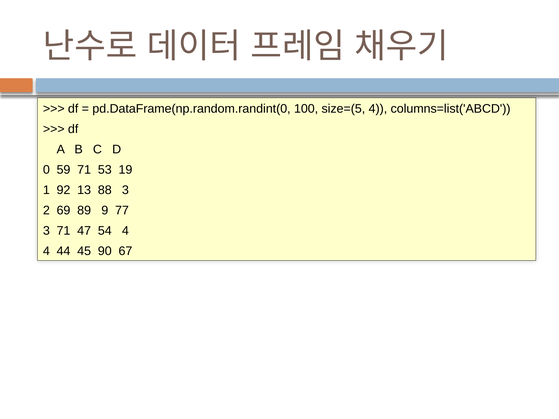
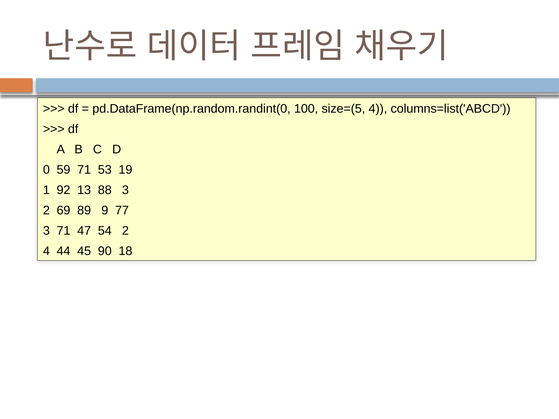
54 4: 4 -> 2
67: 67 -> 18
